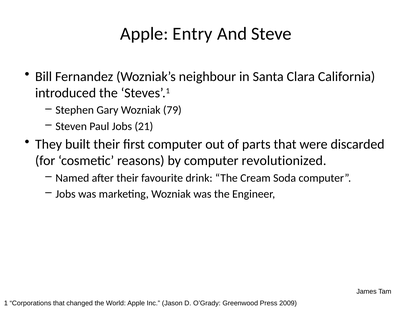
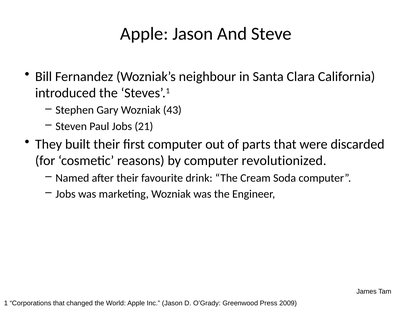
Apple Entry: Entry -> Jason
79: 79 -> 43
